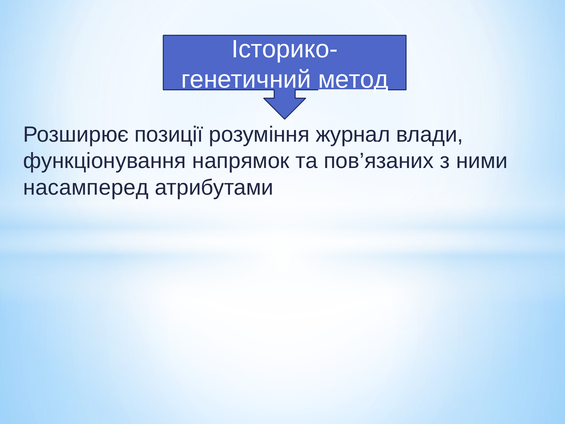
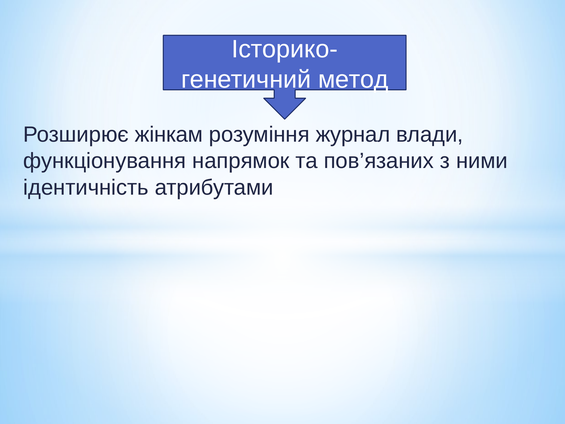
метод underline: present -> none
позиції: позиції -> жінкам
насамперед: насамперед -> ідентичність
